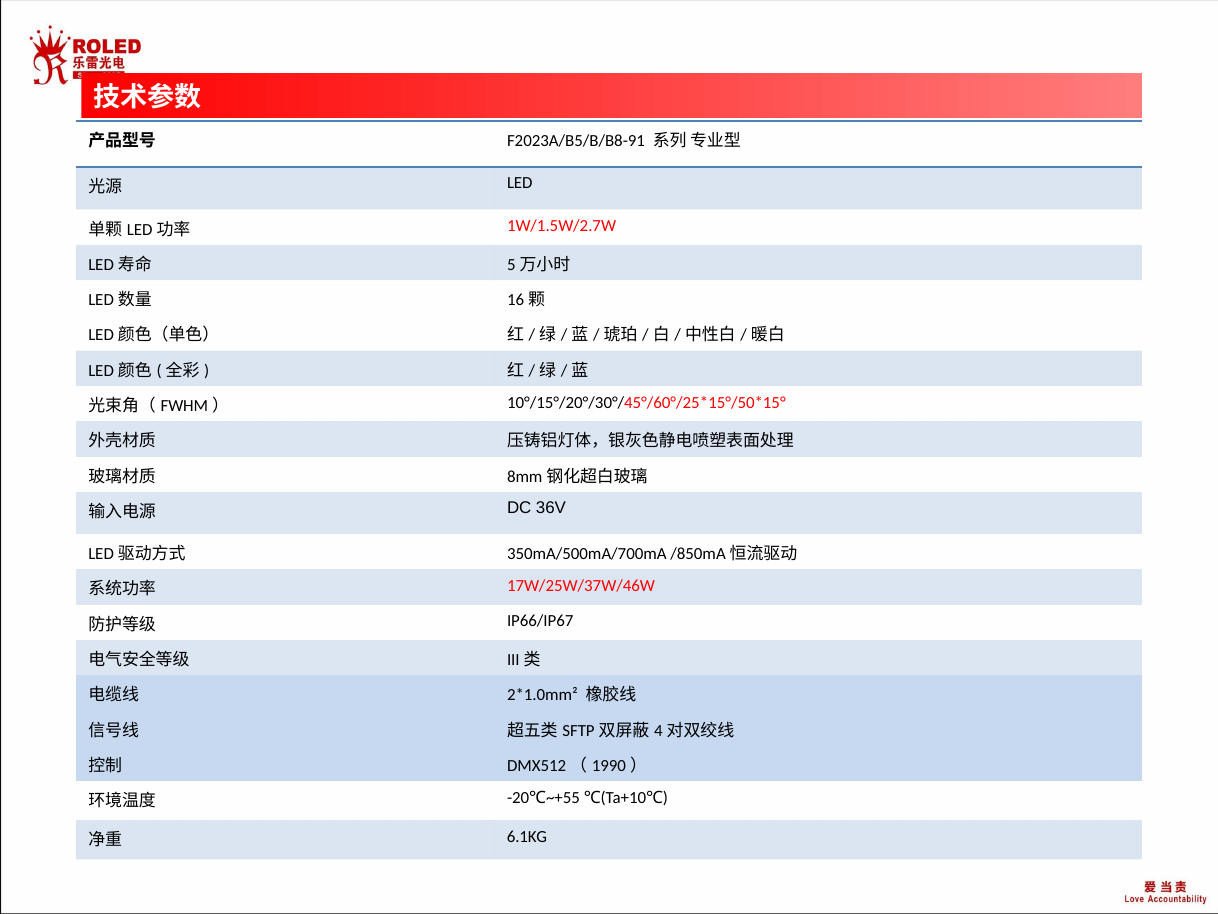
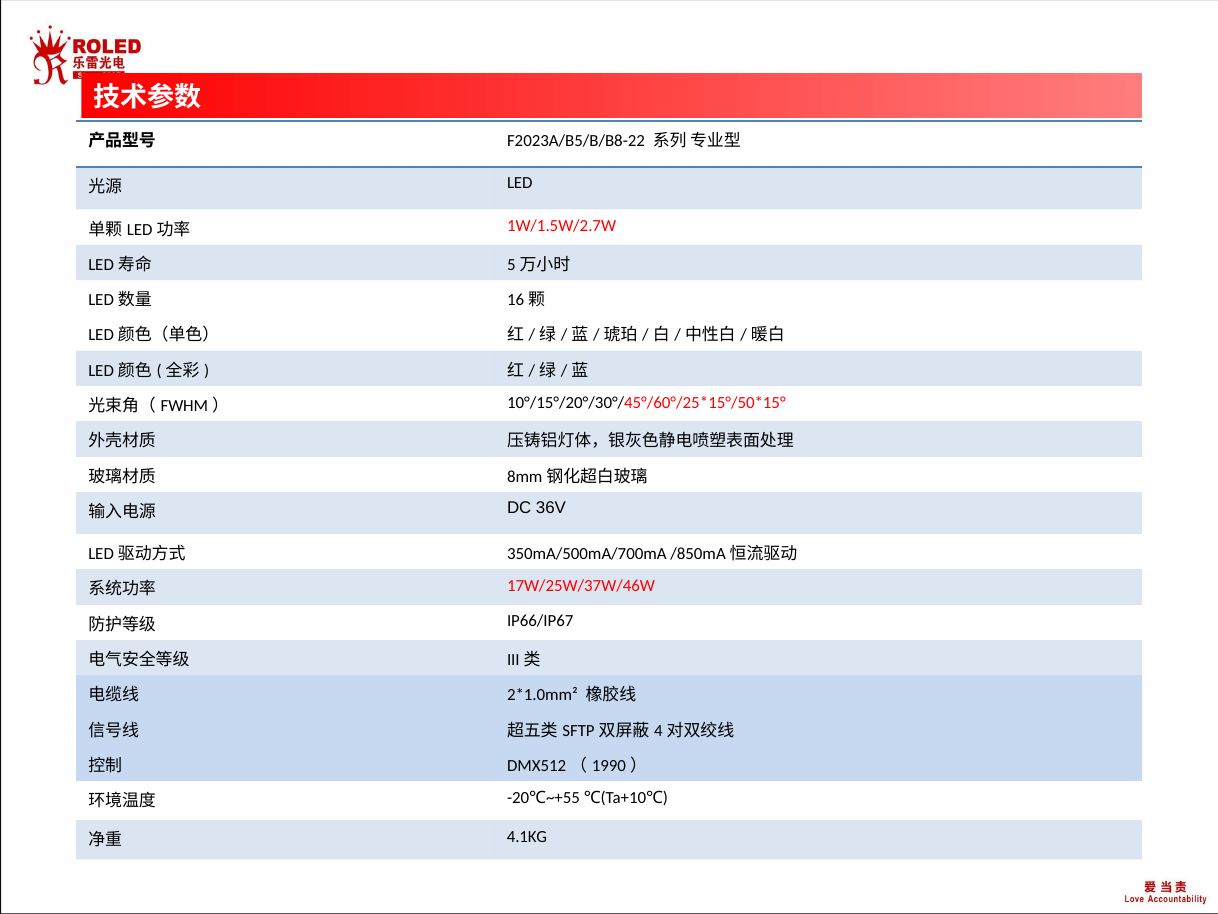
F2023A/B5/B/B8-91: F2023A/B5/B/B8-91 -> F2023A/B5/B/B8-22
6.1KG: 6.1KG -> 4.1KG
